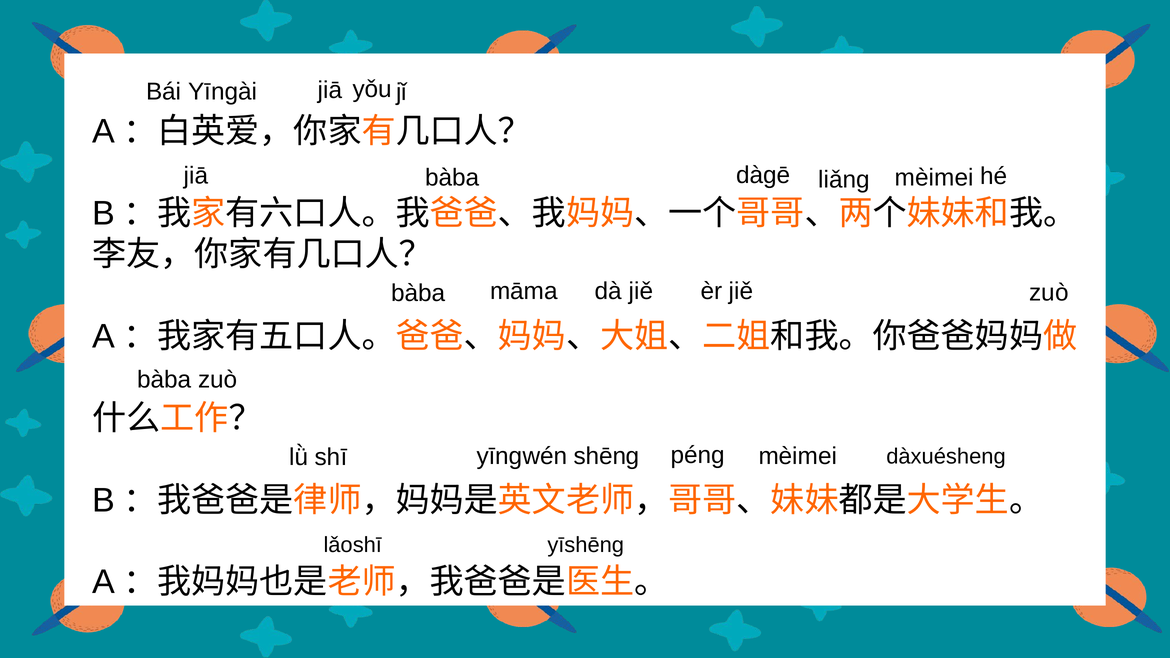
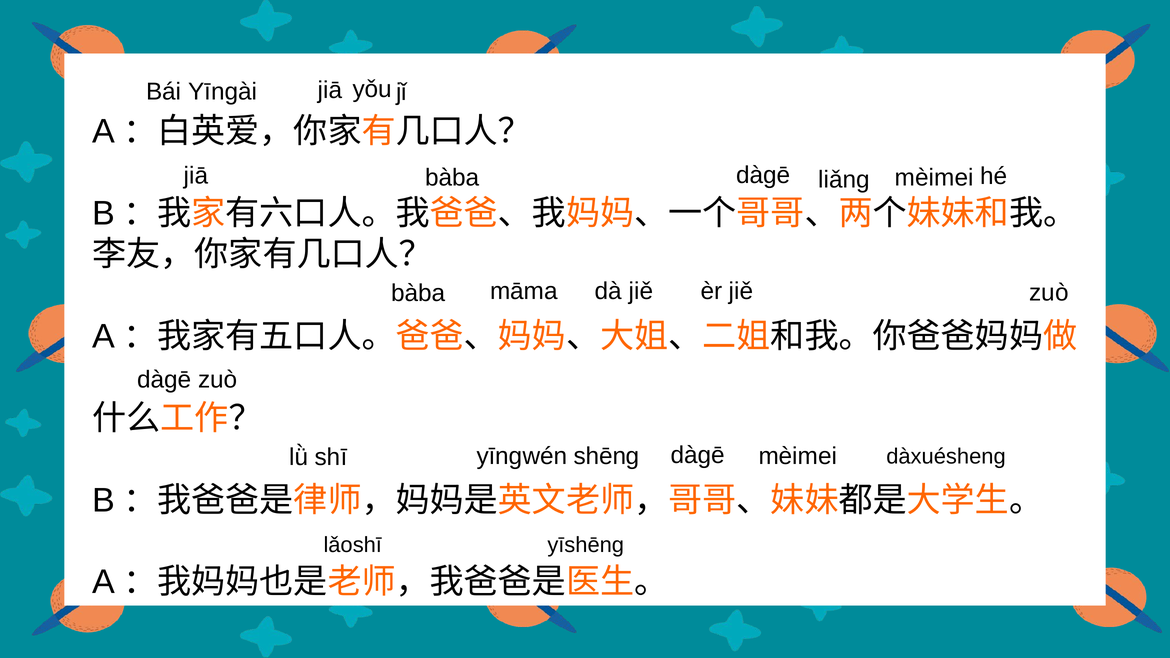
bàba at (164, 380): bàba -> dàgē
péng at (698, 455): péng -> dàgē
